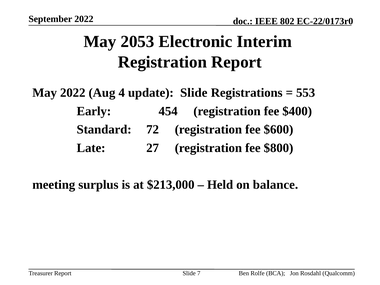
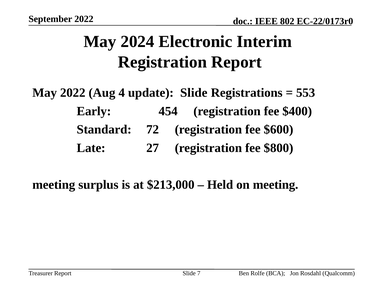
2053: 2053 -> 2024
on balance: balance -> meeting
